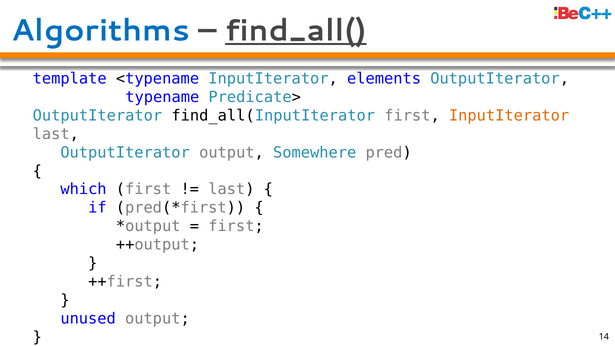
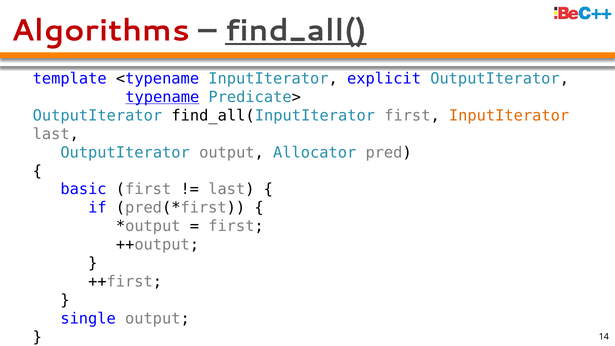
Algorithms colour: blue -> red
elements: elements -> explicit
typename underline: none -> present
Somewhere: Somewhere -> Allocator
which: which -> basic
unused: unused -> single
